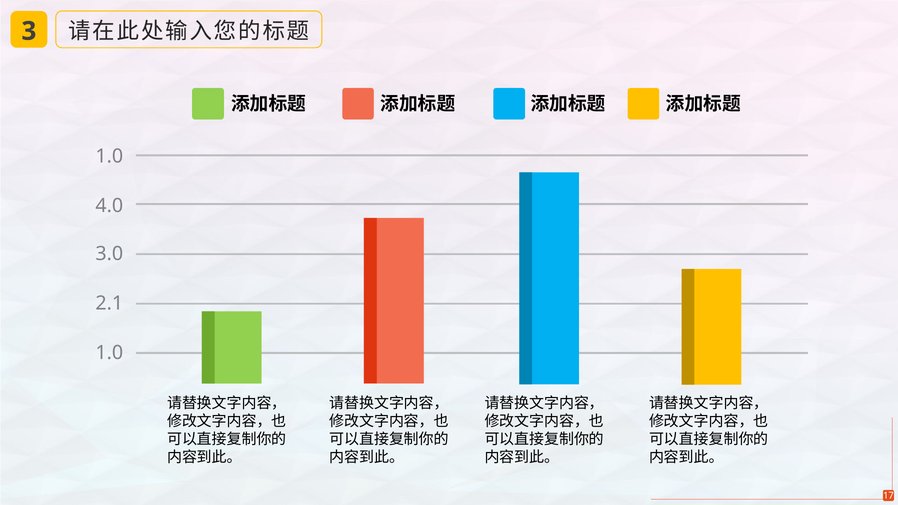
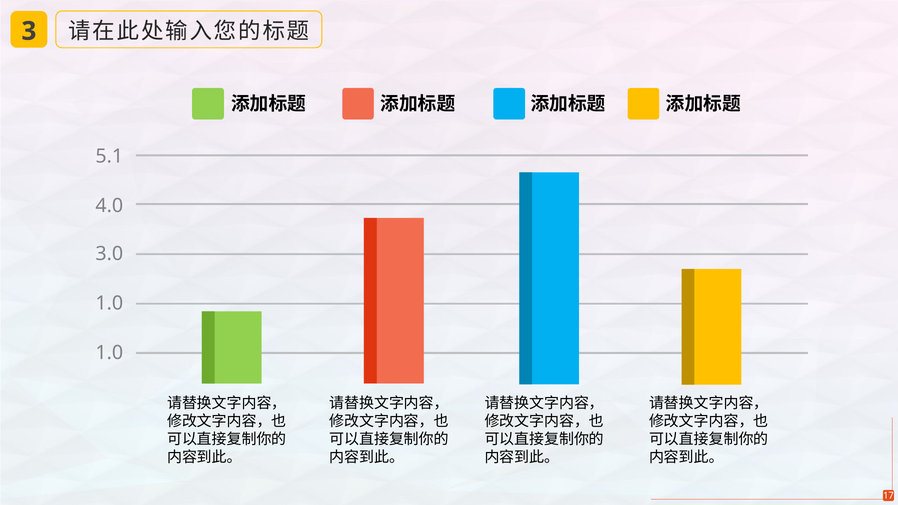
1.0 at (109, 156): 1.0 -> 5.1
2.1 at (109, 303): 2.1 -> 1.0
